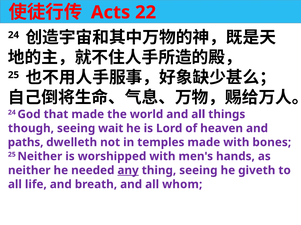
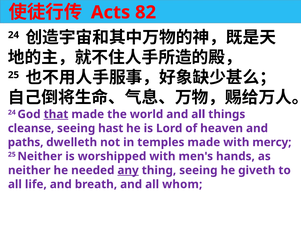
22: 22 -> 82
that underline: none -> present
though: though -> cleanse
wait: wait -> hast
bones: bones -> mercy
